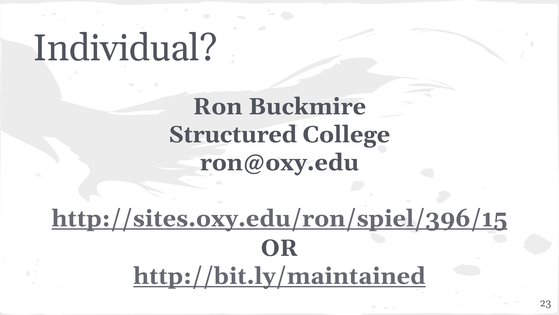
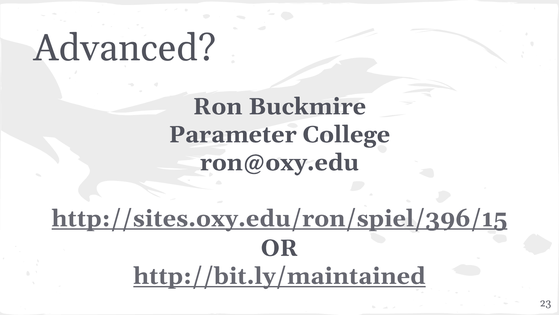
Individual: Individual -> Advanced
Structured: Structured -> Parameter
